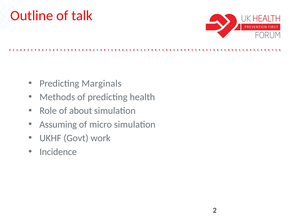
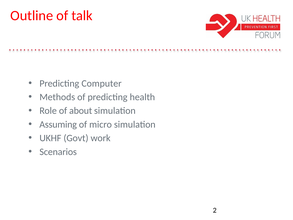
Marginals: Marginals -> Computer
Incidence: Incidence -> Scenarios
